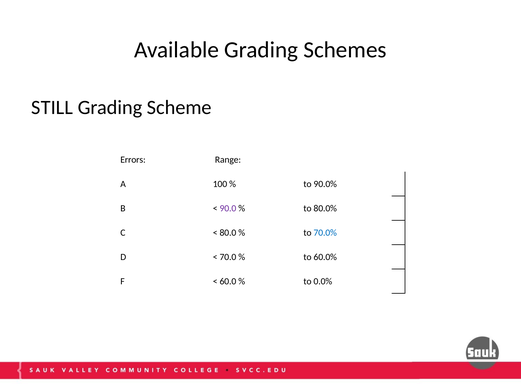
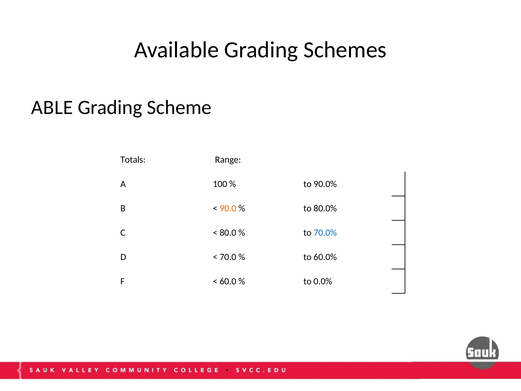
STILL: STILL -> ABLE
Errors: Errors -> Totals
90.0 colour: purple -> orange
